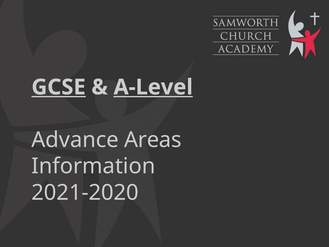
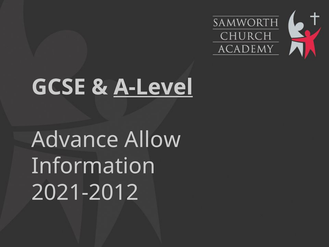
GCSE underline: present -> none
Areas: Areas -> Allow
2021-2020: 2021-2020 -> 2021-2012
